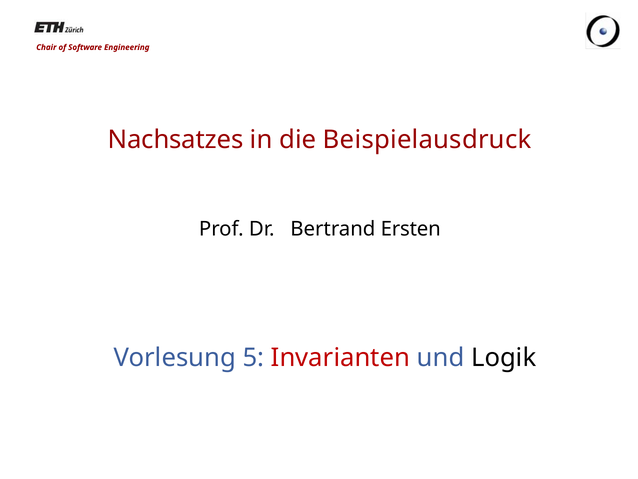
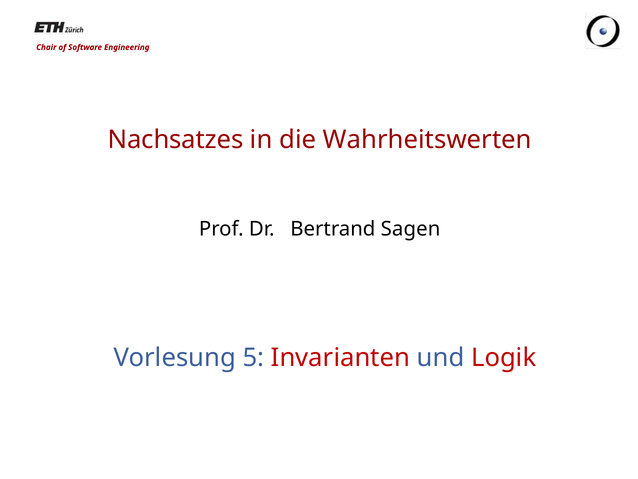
Beispielausdruck: Beispielausdruck -> Wahrheitswerten
Ersten: Ersten -> Sagen
Logik colour: black -> red
